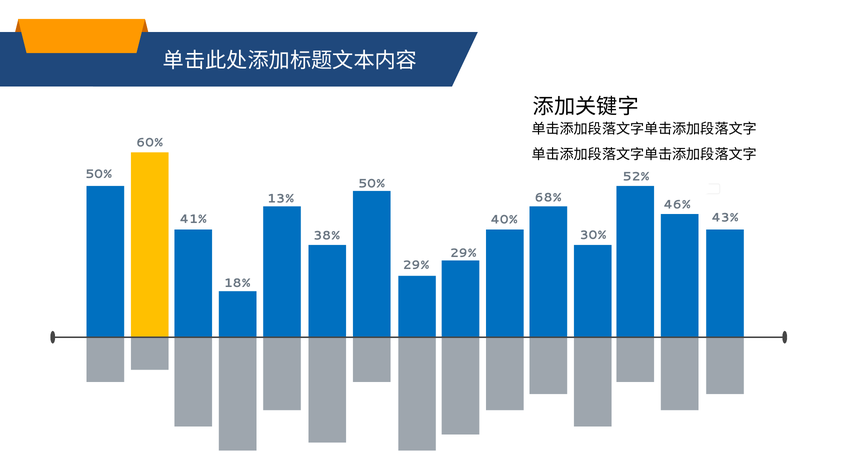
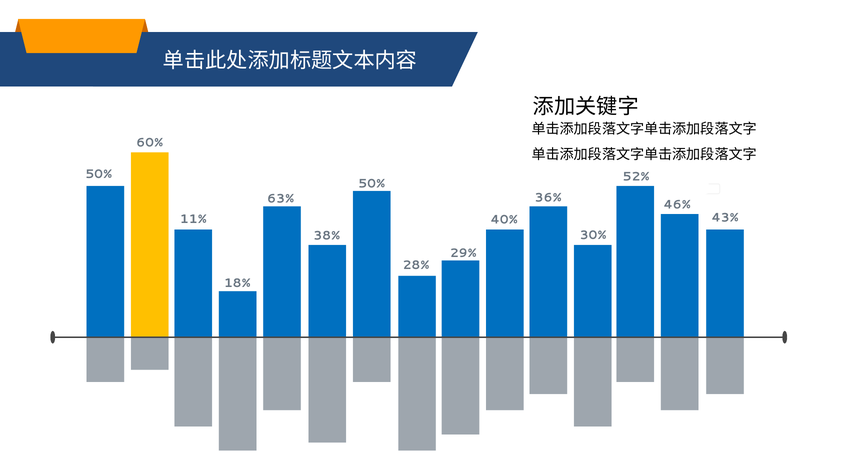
68%: 68% -> 36%
13%: 13% -> 63%
41%: 41% -> 11%
29% at (416, 265): 29% -> 28%
